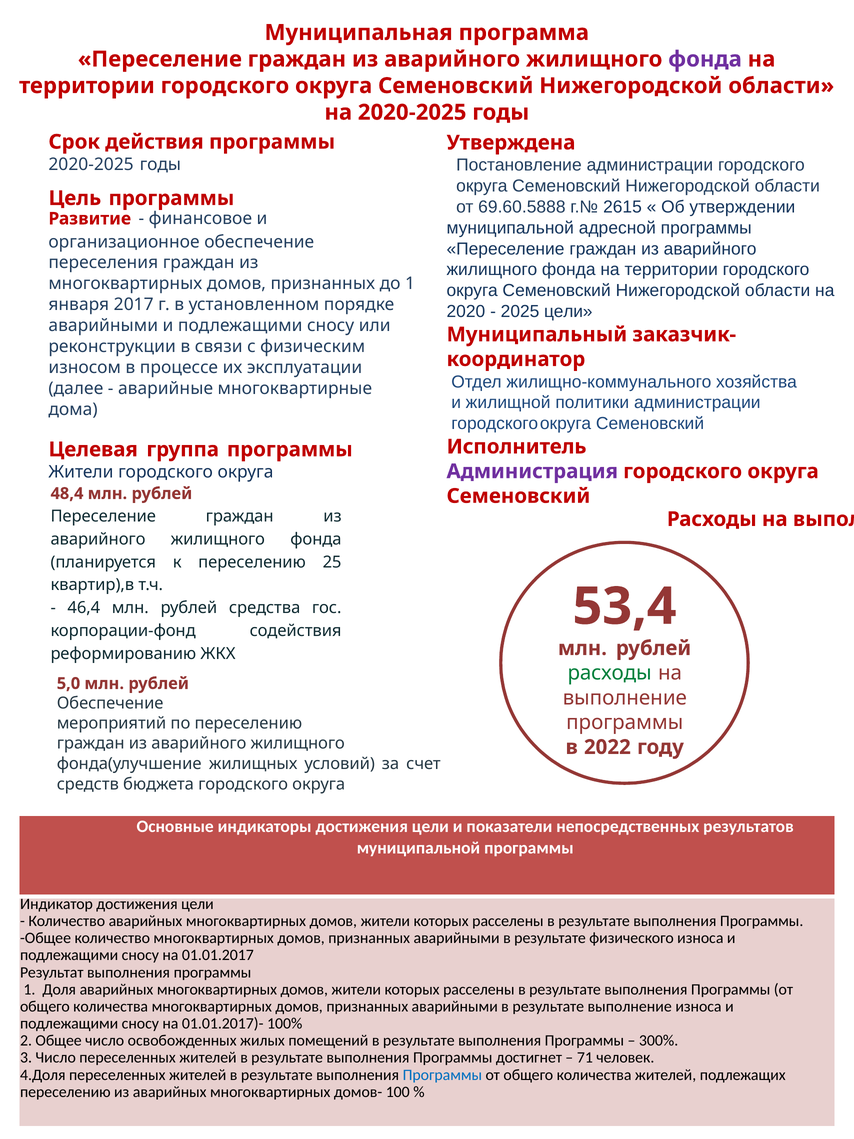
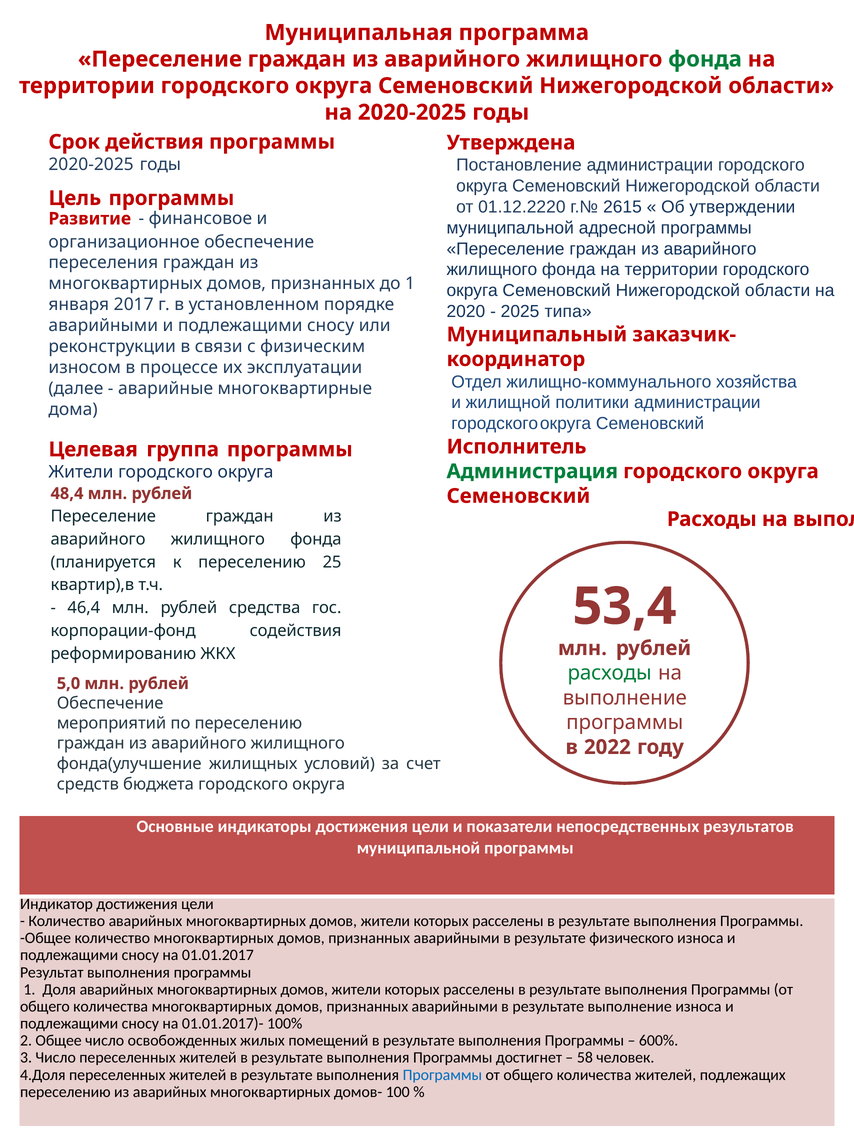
фонда at (705, 59) colour: purple -> green
69.60.5888: 69.60.5888 -> 01.12.2220
2025 цели: цели -> типа
Администрация colour: purple -> green
300%: 300% -> 600%
71: 71 -> 58
